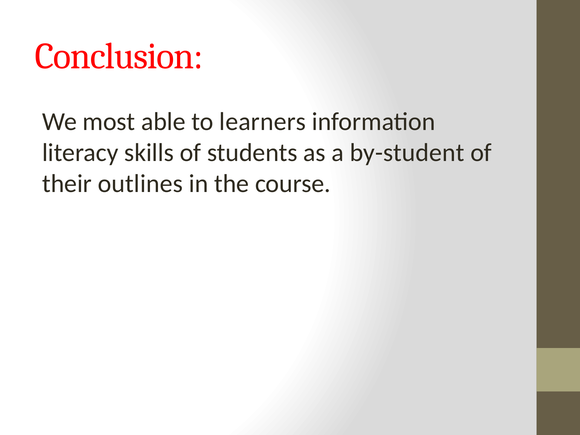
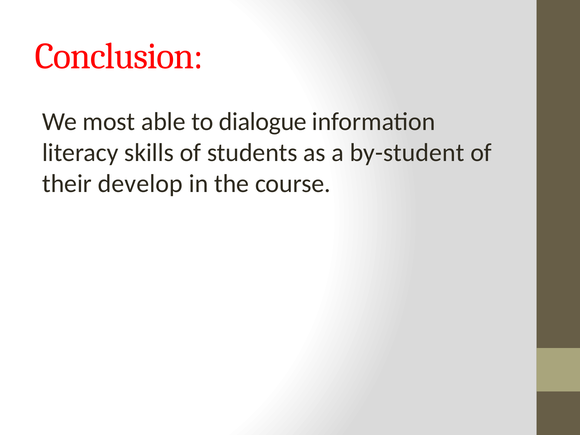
learners: learners -> dialogue
outlines: outlines -> develop
